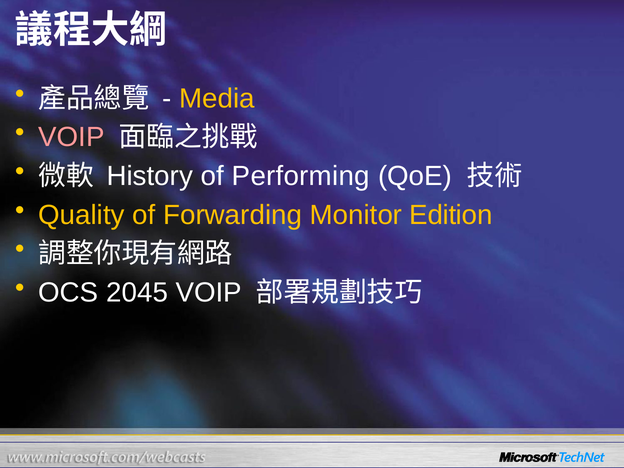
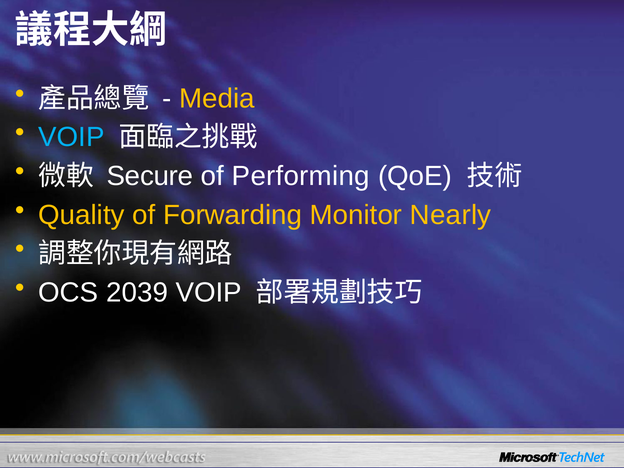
VOIP at (72, 137) colour: pink -> light blue
History: History -> Secure
Edition: Edition -> Nearly
2045: 2045 -> 2039
